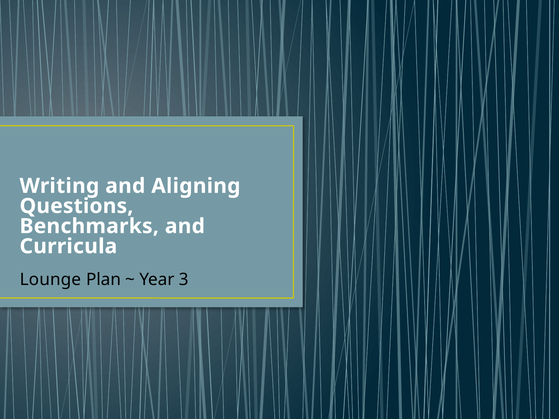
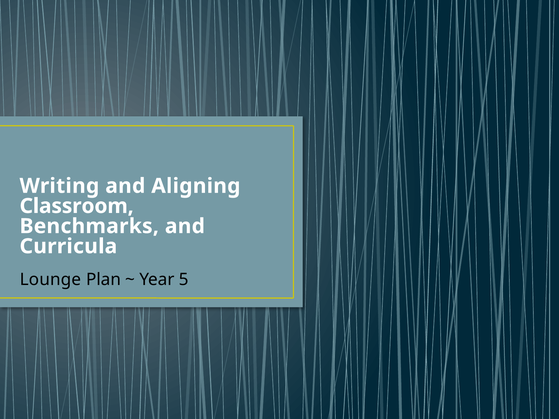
Questions: Questions -> Classroom
3: 3 -> 5
